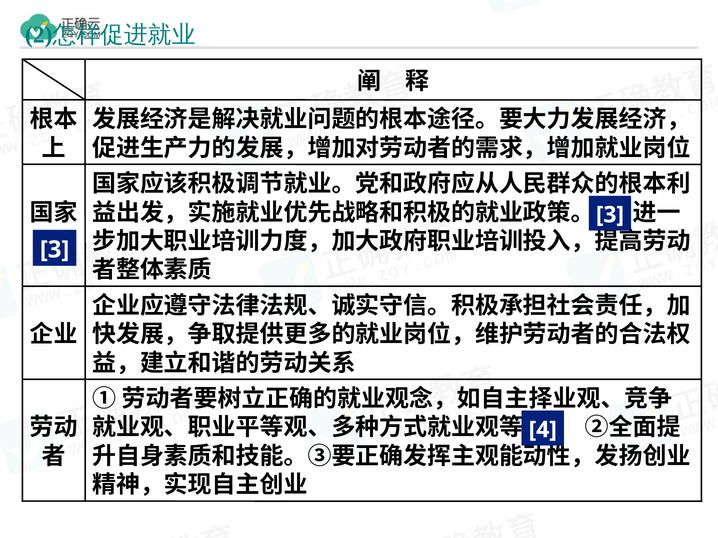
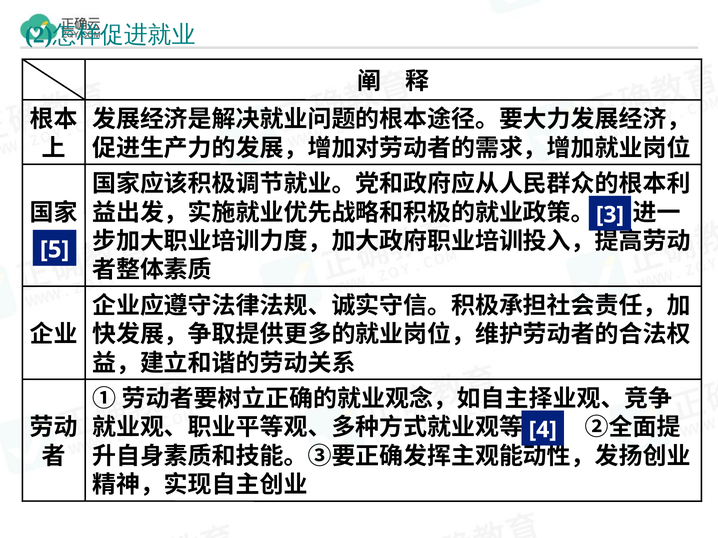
3 at (55, 250): 3 -> 5
